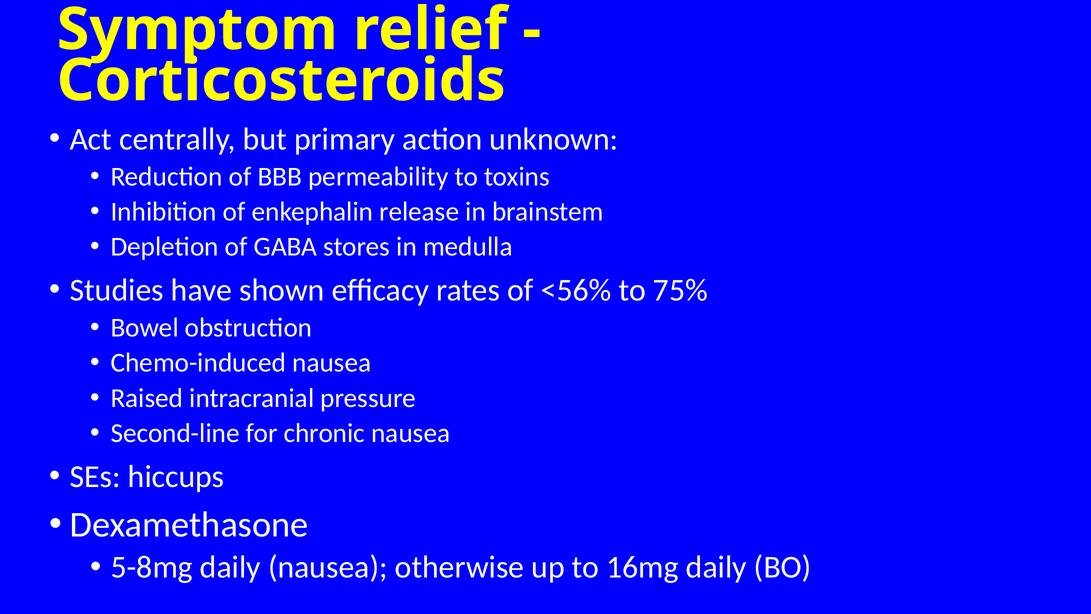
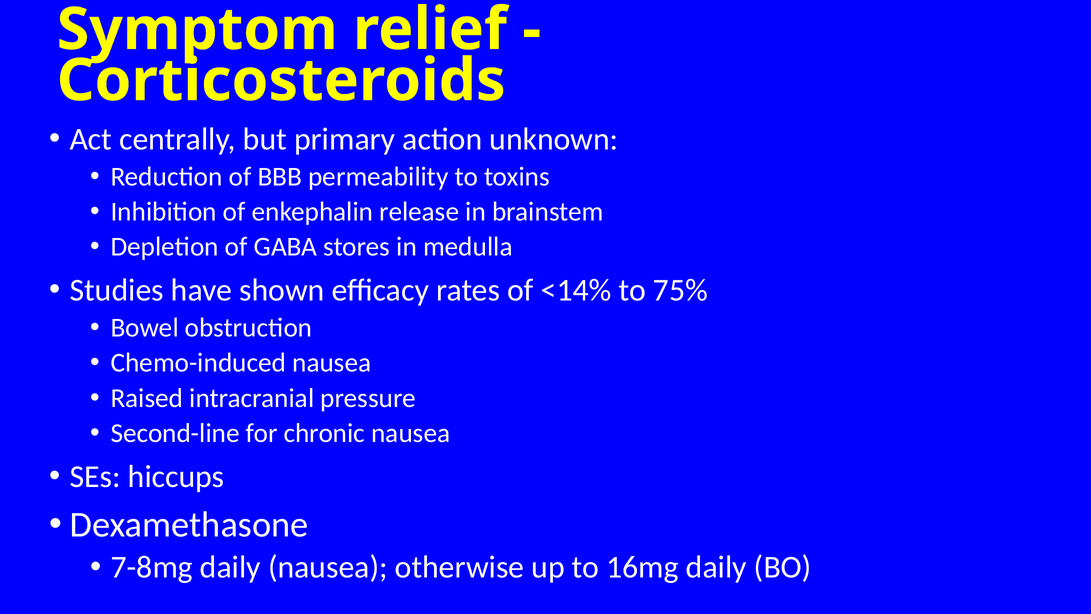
<56%: <56% -> <14%
5-8mg: 5-8mg -> 7-8mg
